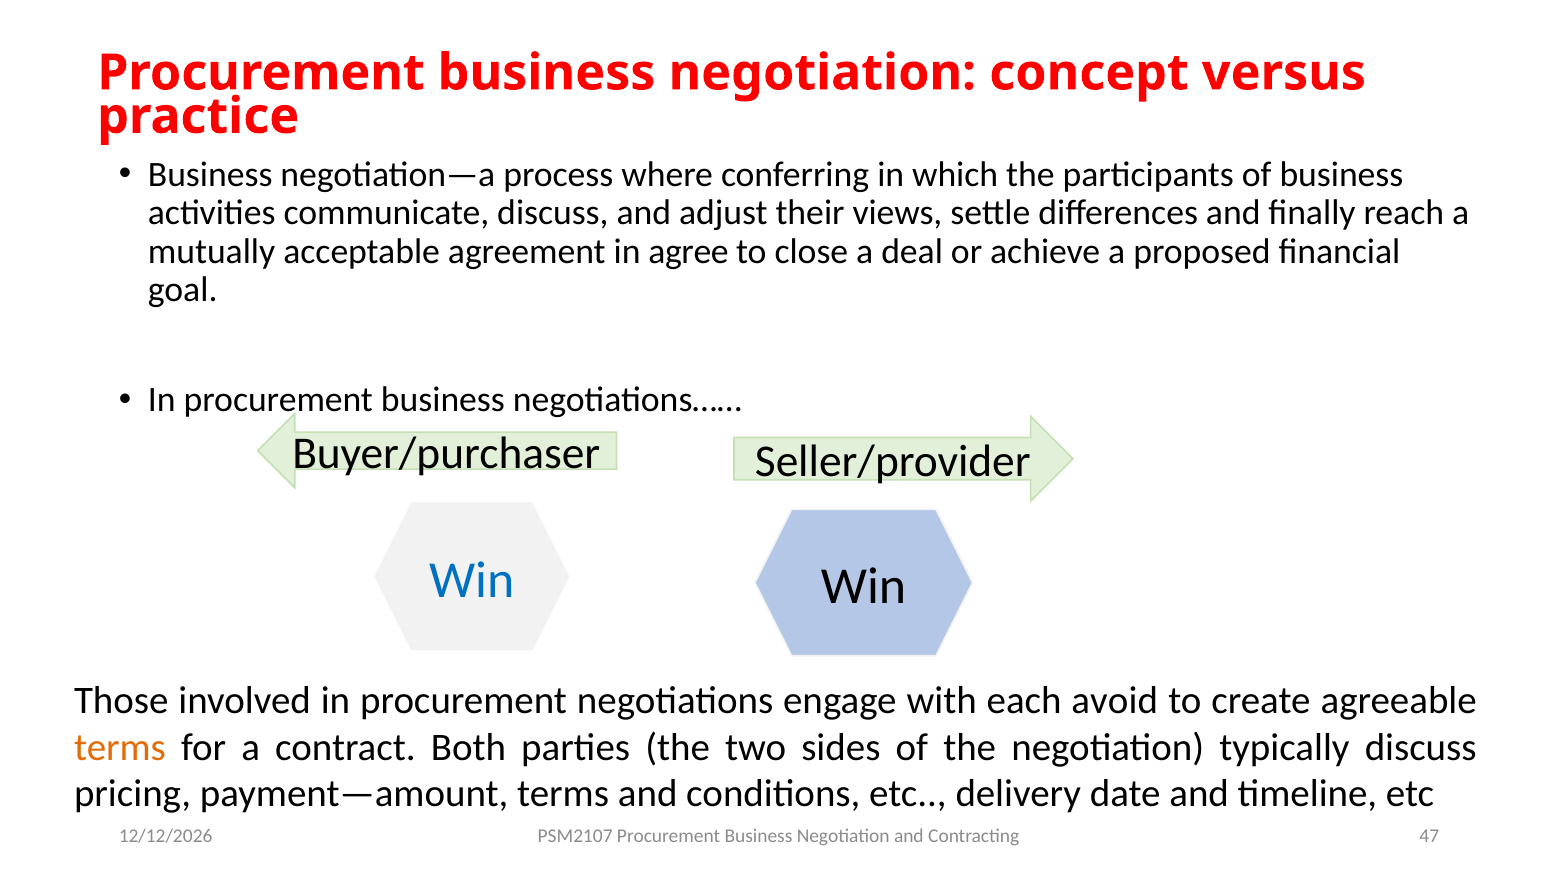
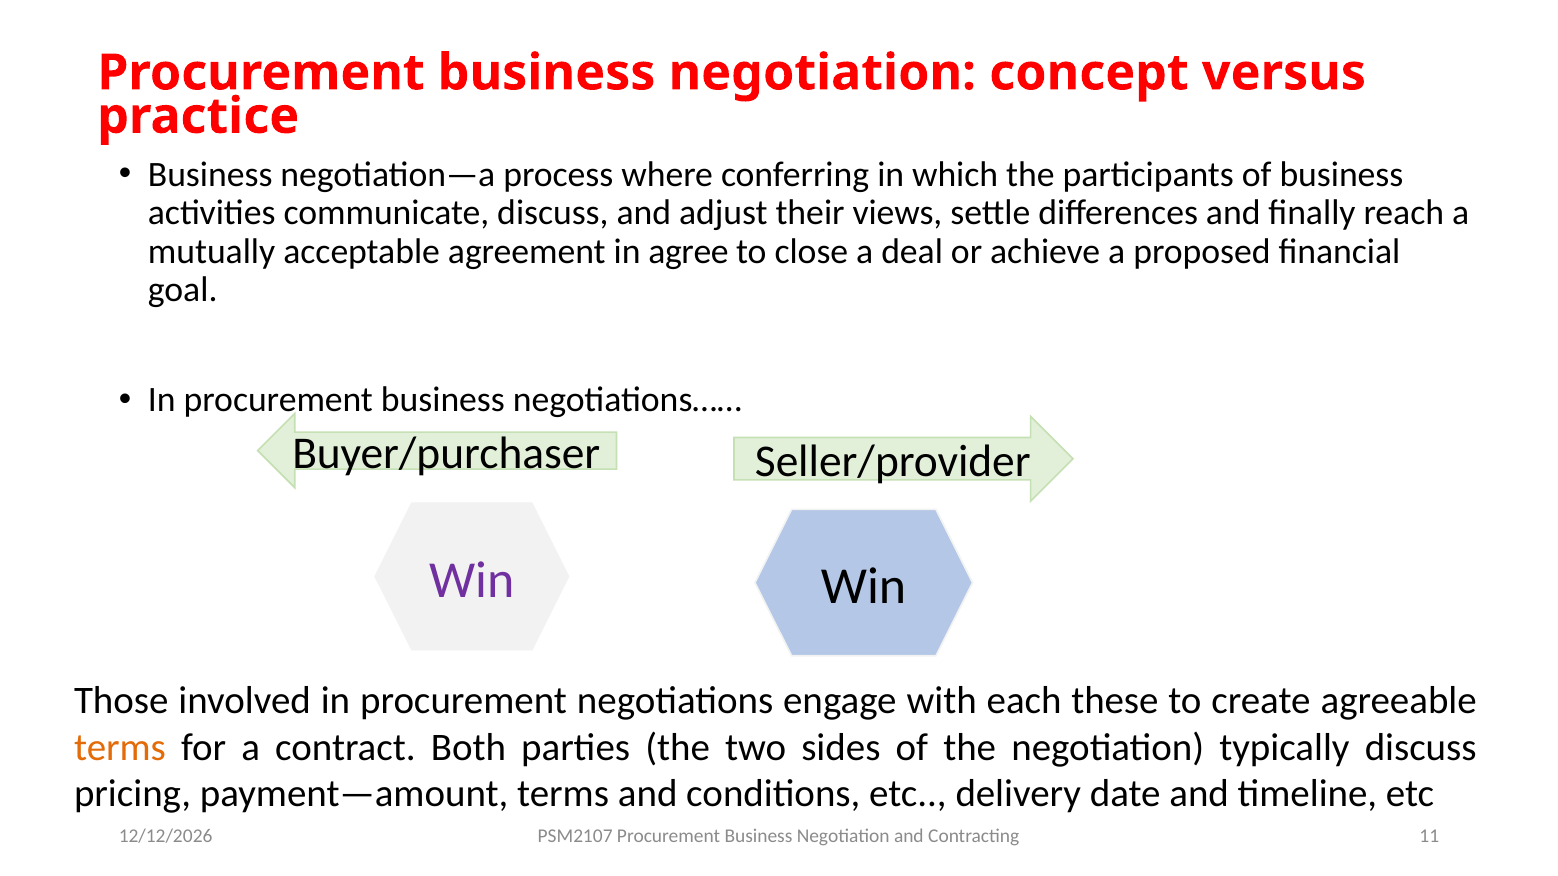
Win at (472, 580) colour: blue -> purple
avoid: avoid -> these
47: 47 -> 11
